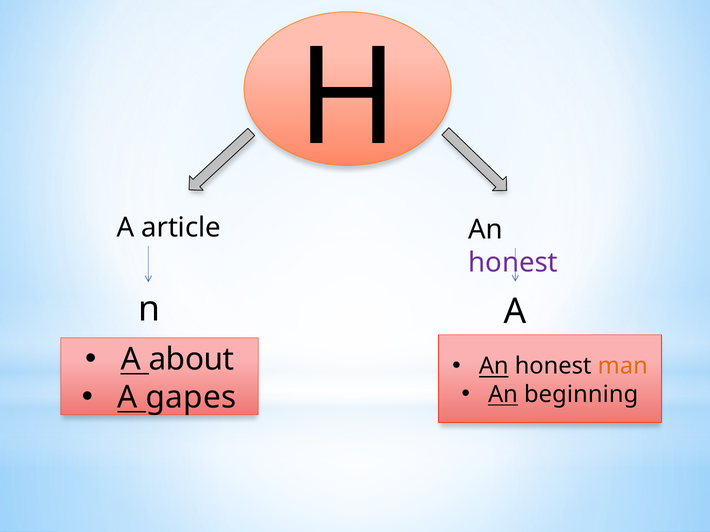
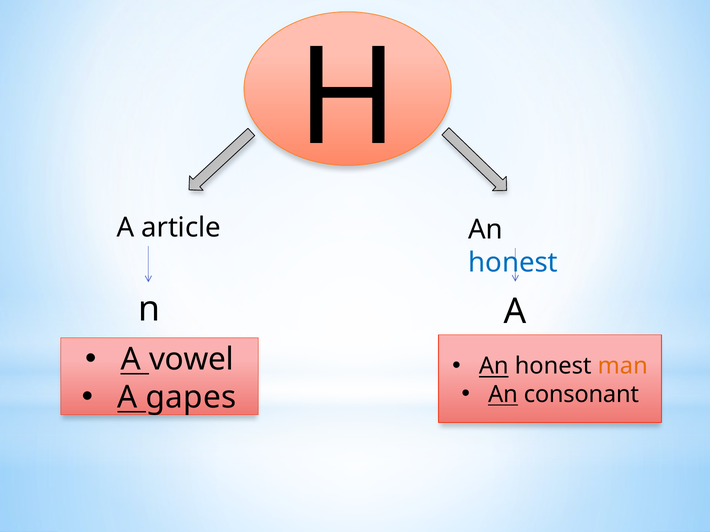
honest at (513, 263) colour: purple -> blue
about: about -> vowel
beginning: beginning -> consonant
